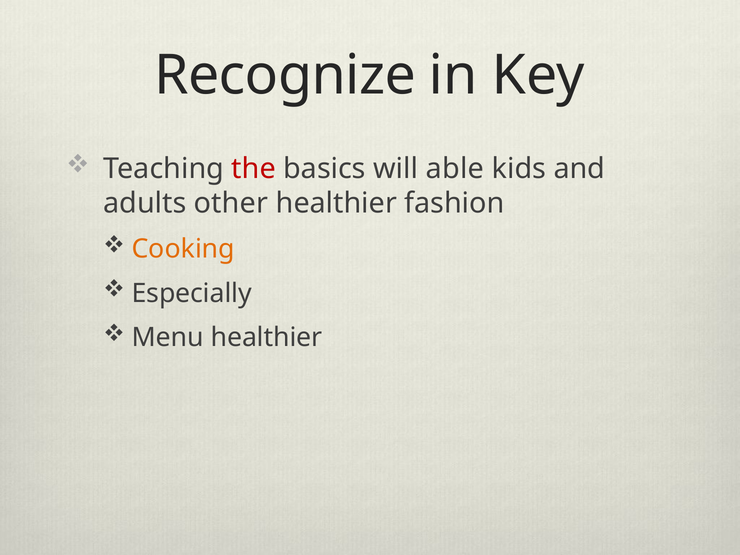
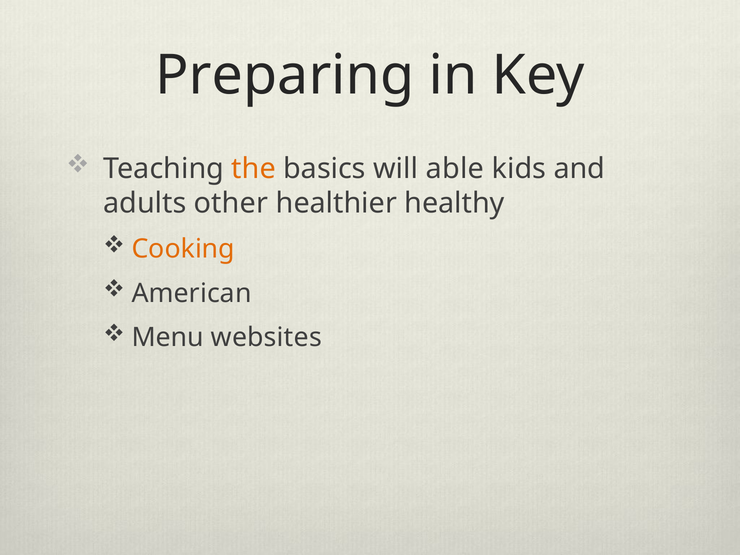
Recognize: Recognize -> Preparing
the colour: red -> orange
fashion: fashion -> healthy
Especially: Especially -> American
Menu healthier: healthier -> websites
